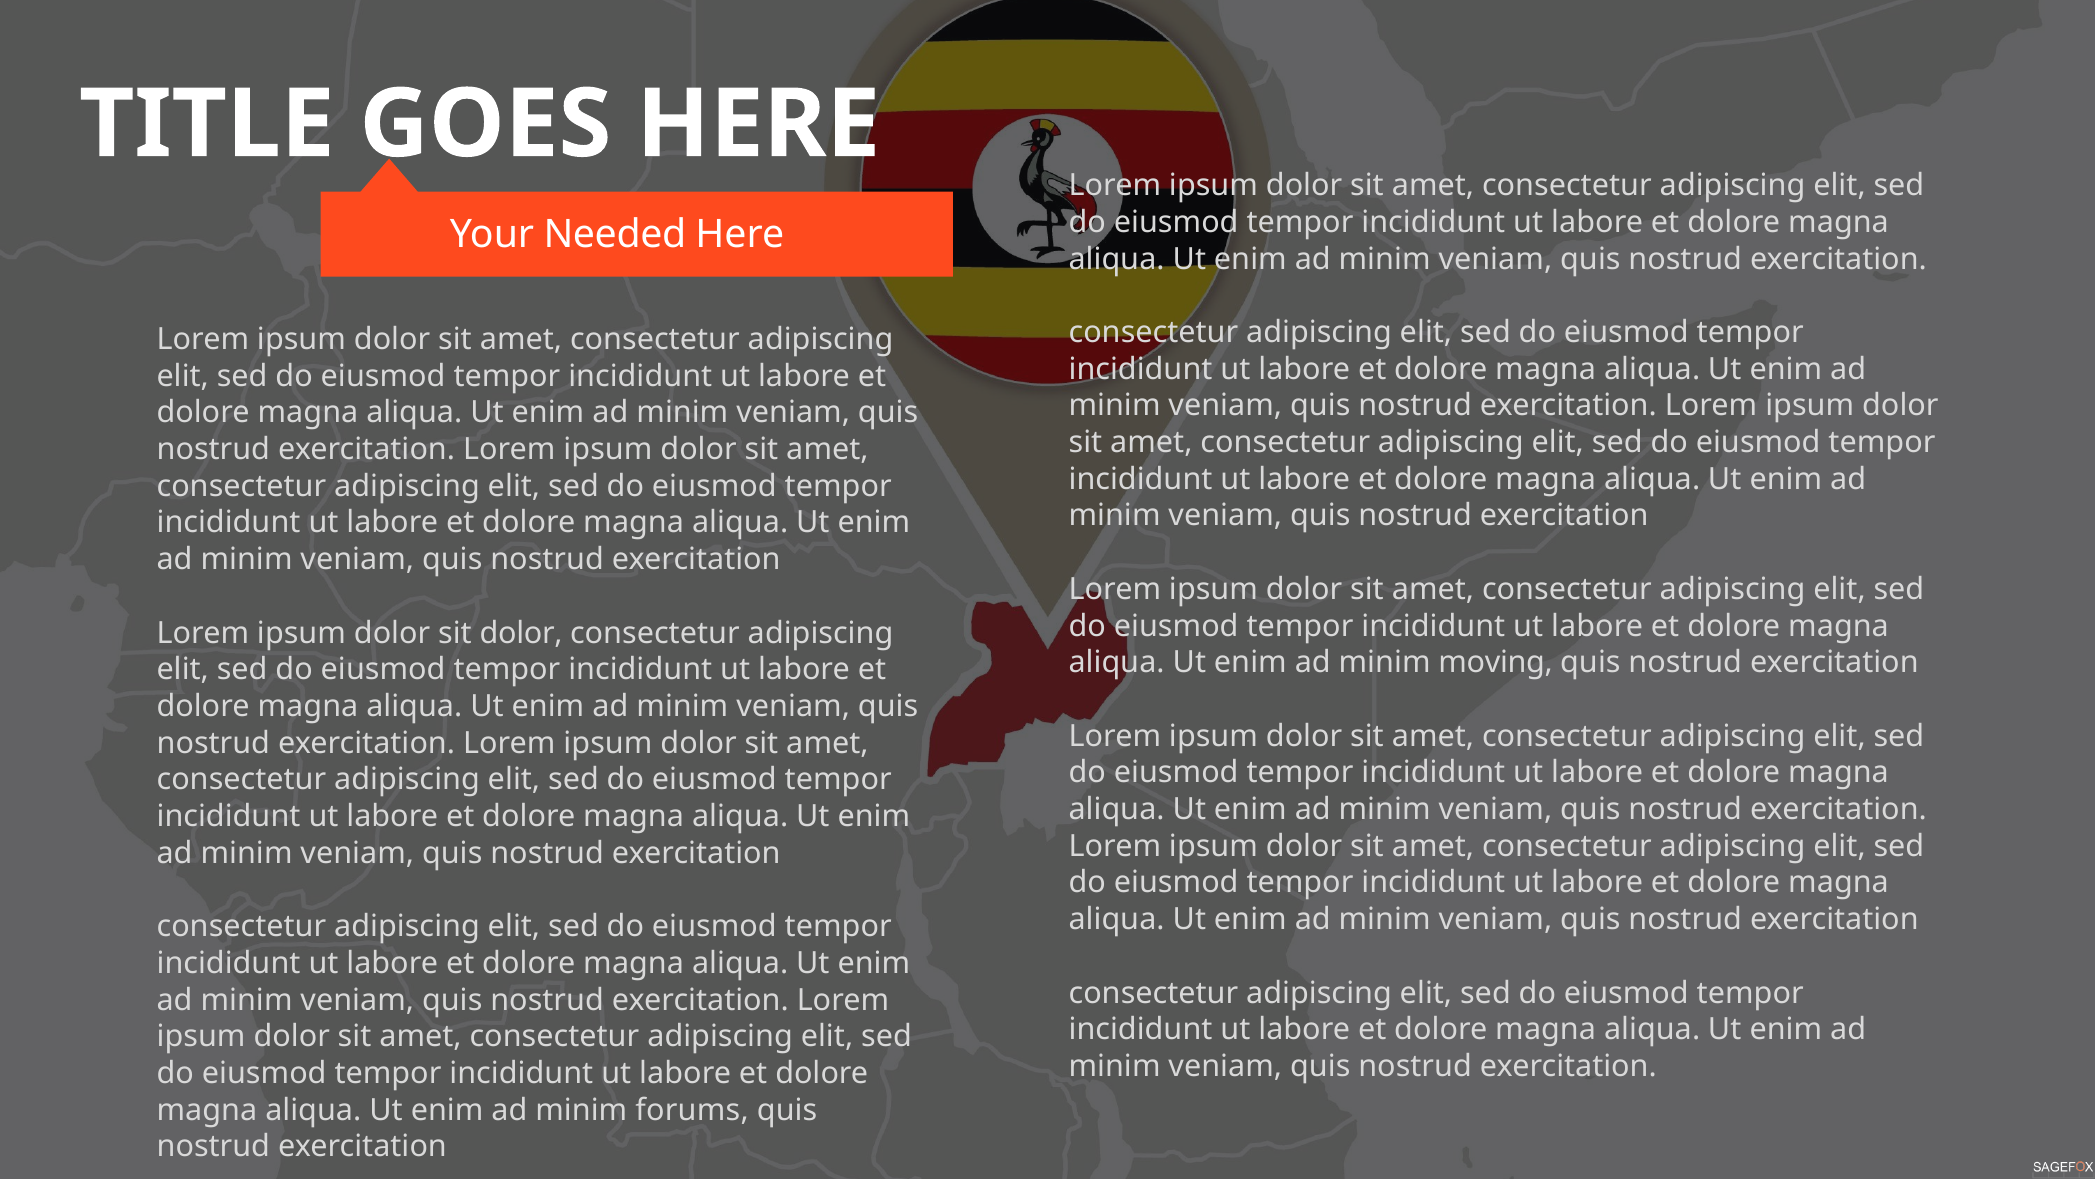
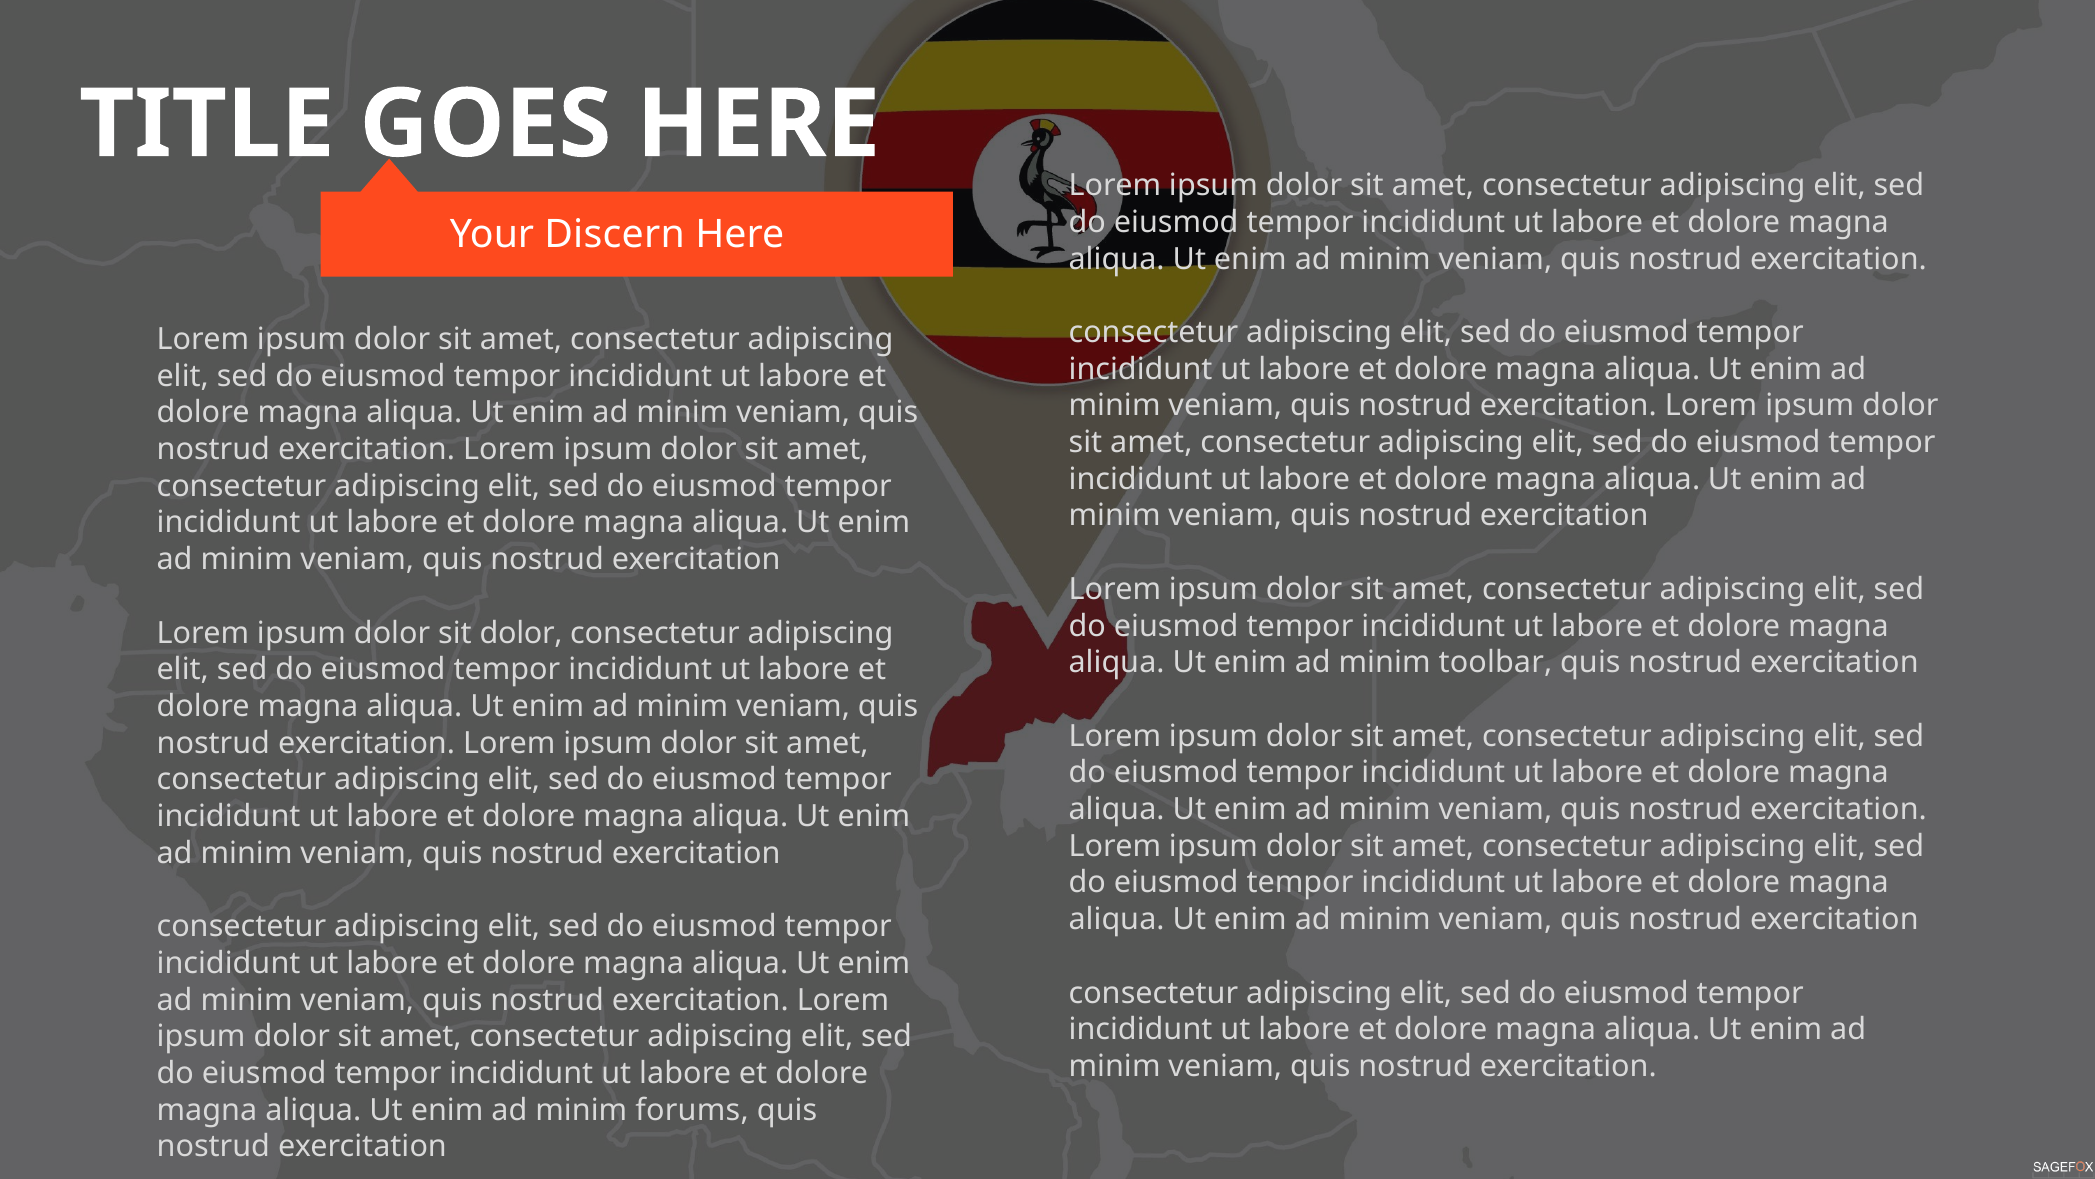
Needed: Needed -> Discern
moving: moving -> toolbar
